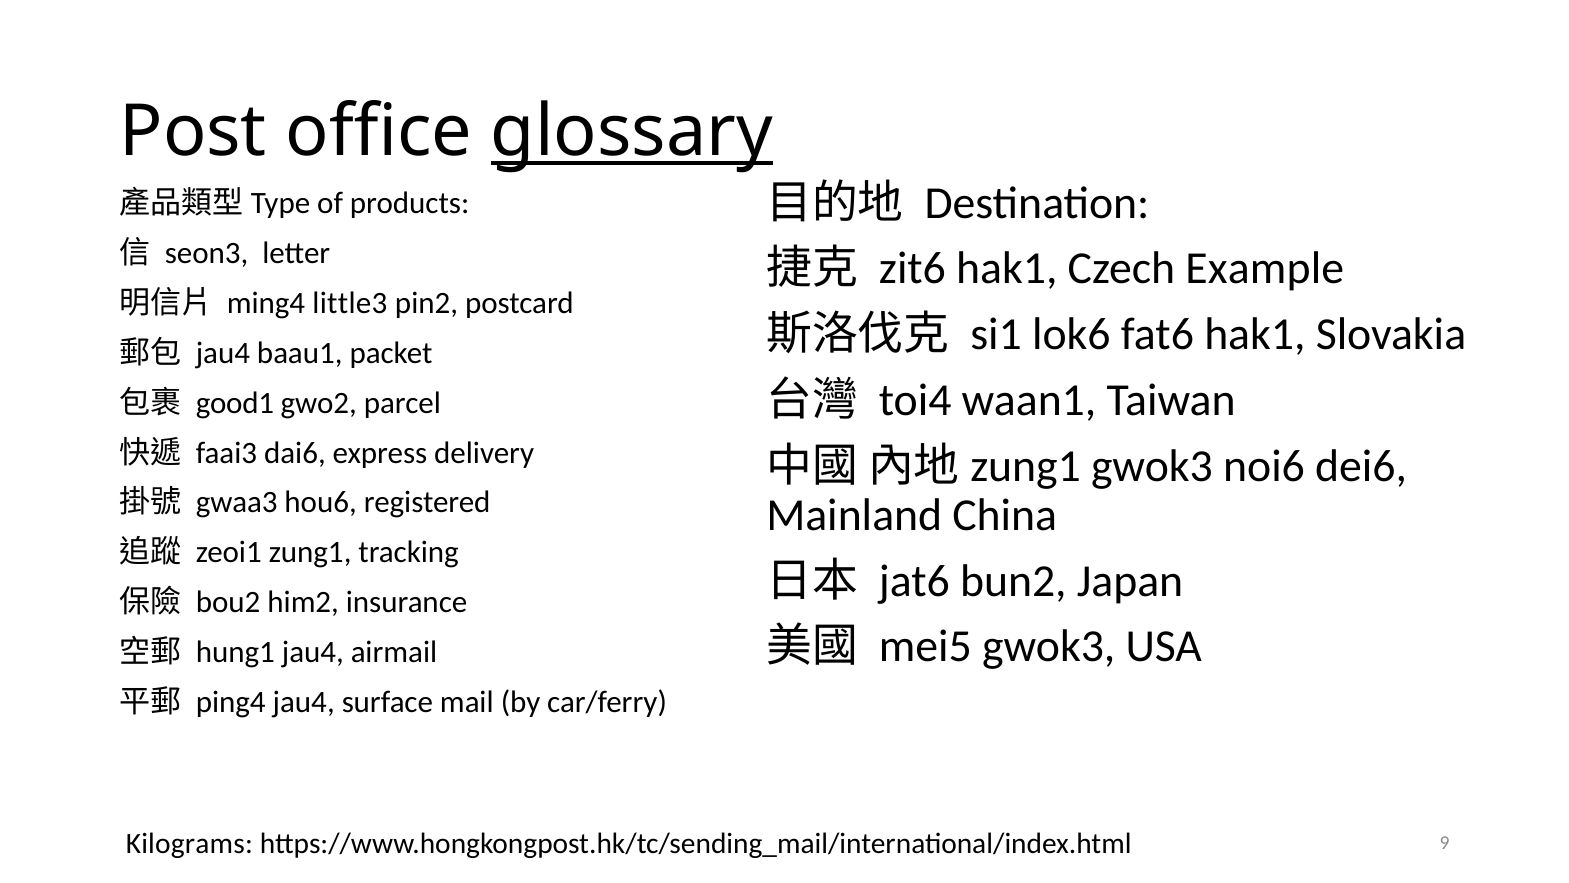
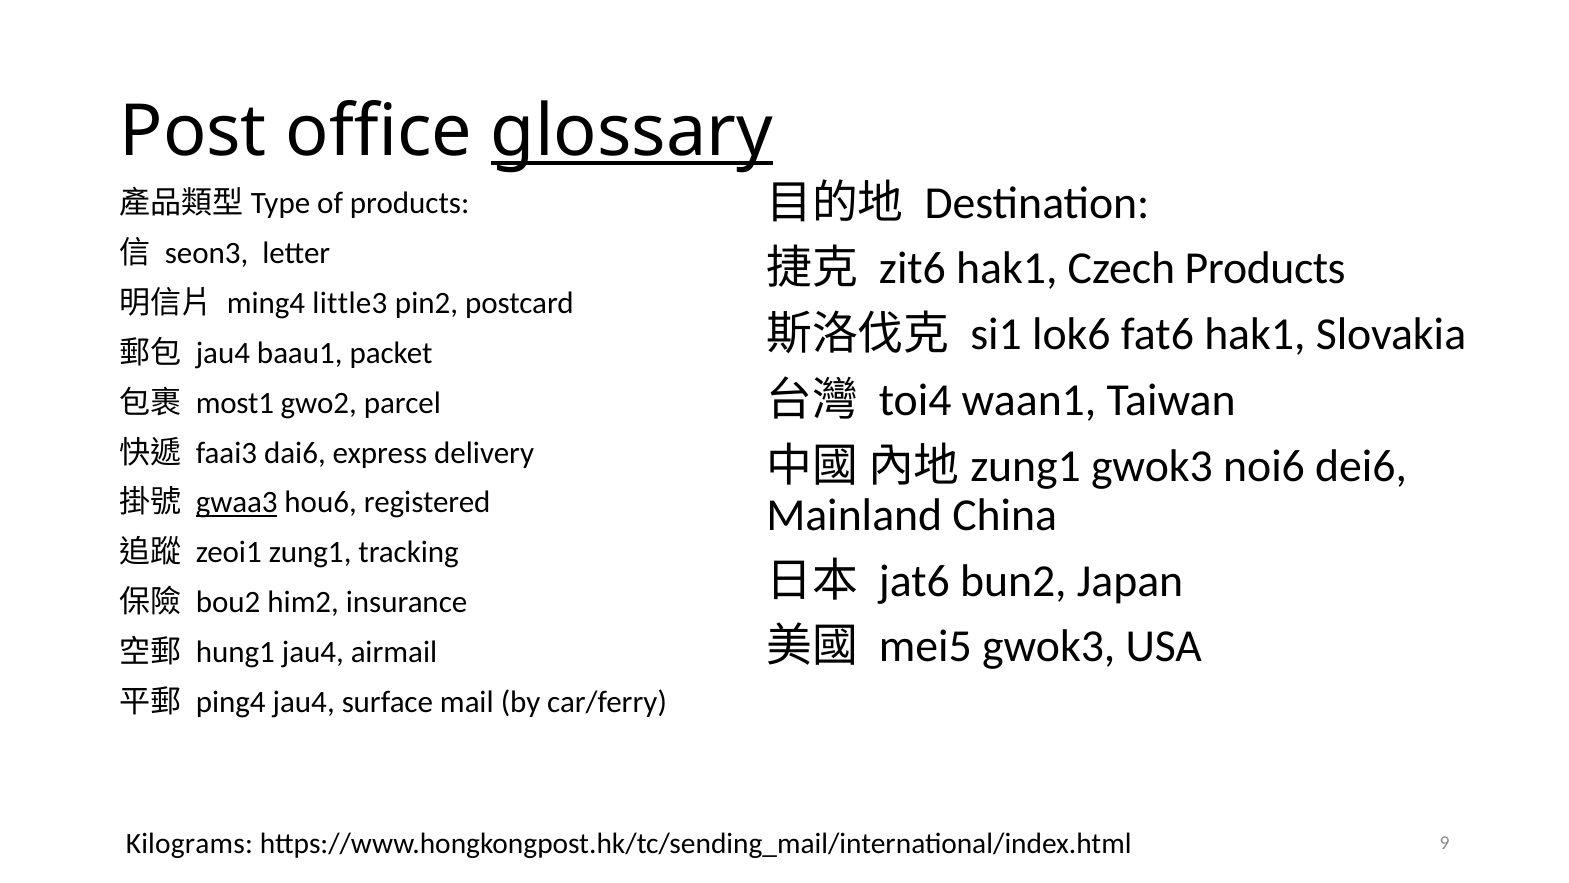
Czech Example: Example -> Products
good1: good1 -> most1
gwaa3 underline: none -> present
